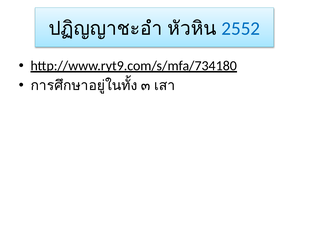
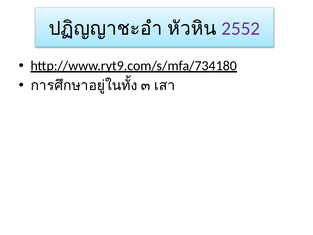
2552 colour: blue -> purple
